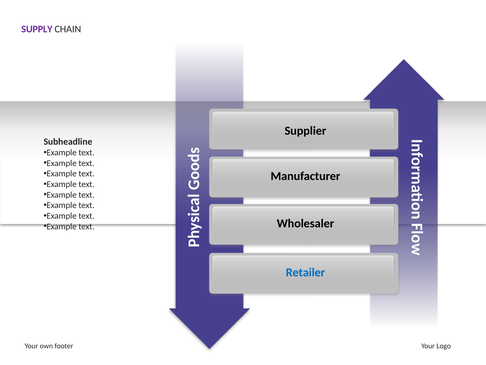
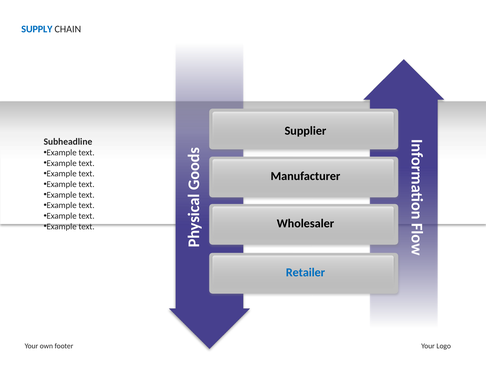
SUPPLY colour: purple -> blue
